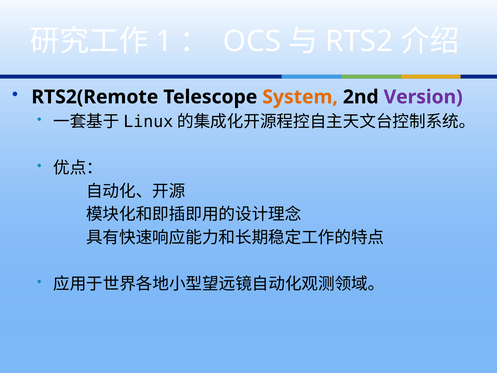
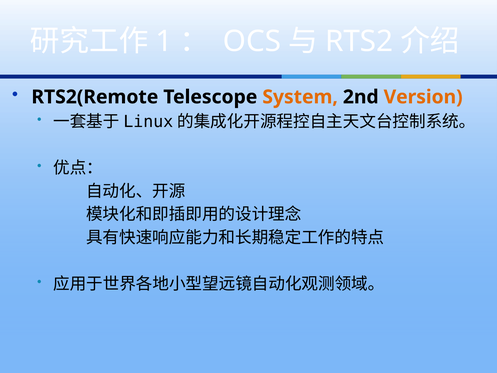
Version colour: purple -> orange
